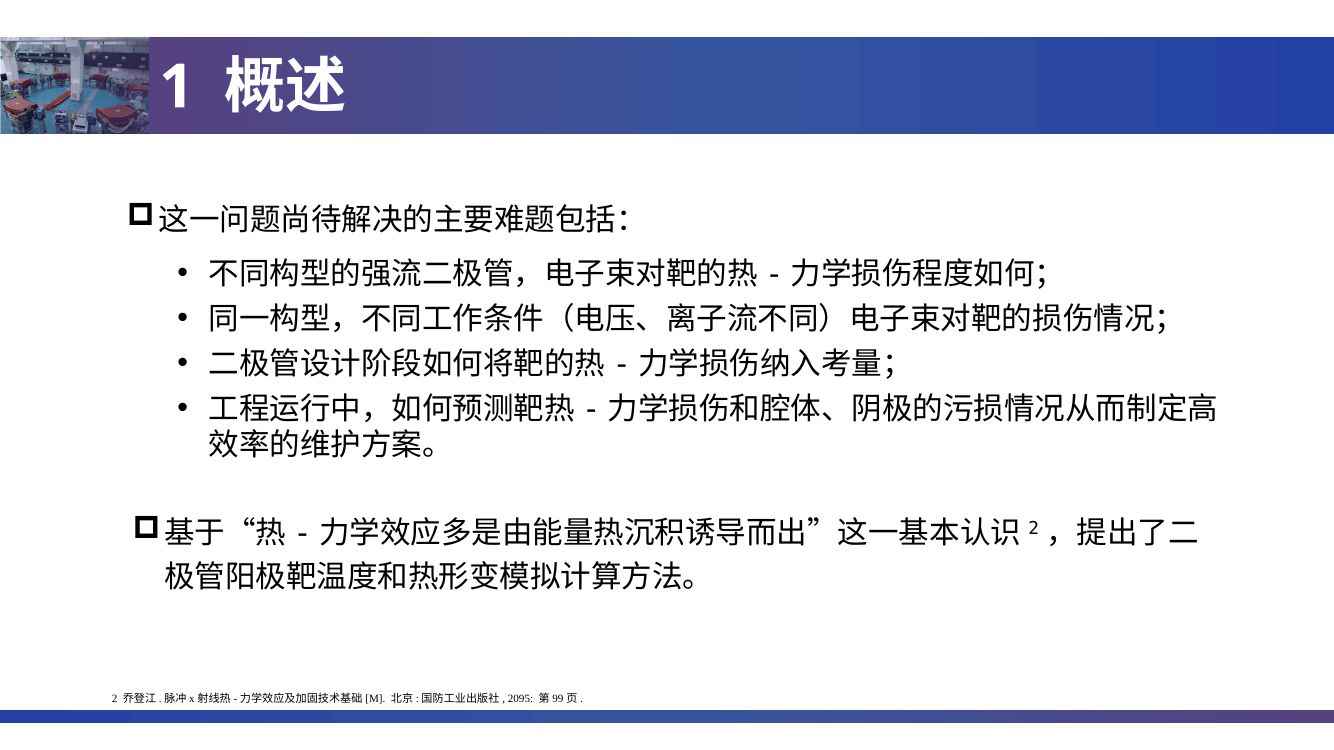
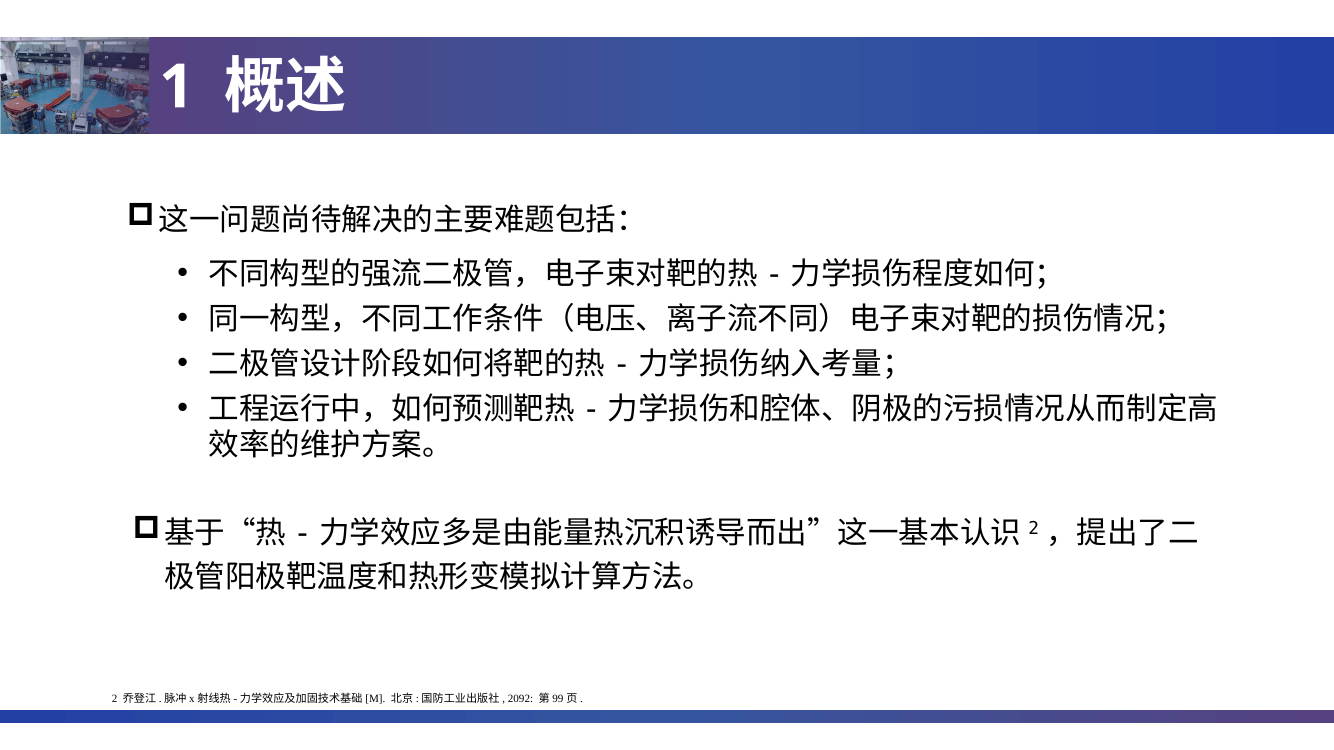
2095: 2095 -> 2092
